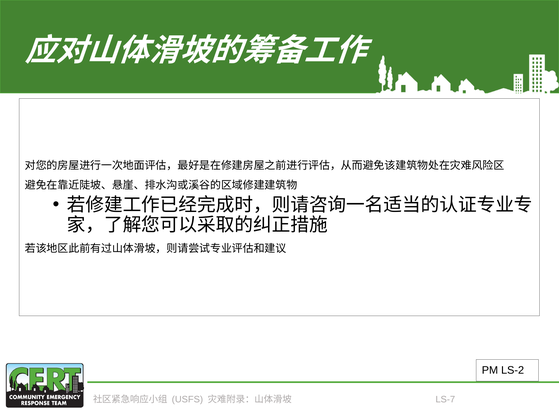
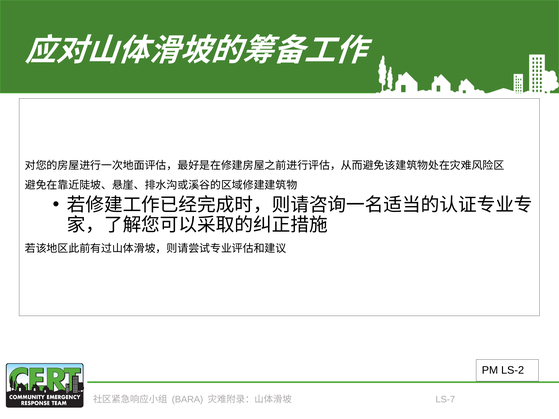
USFS: USFS -> BARA
